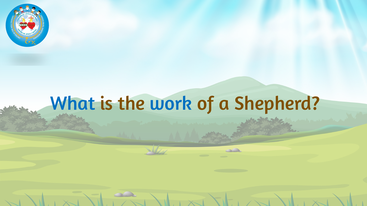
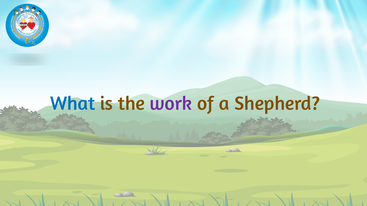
work colour: blue -> purple
